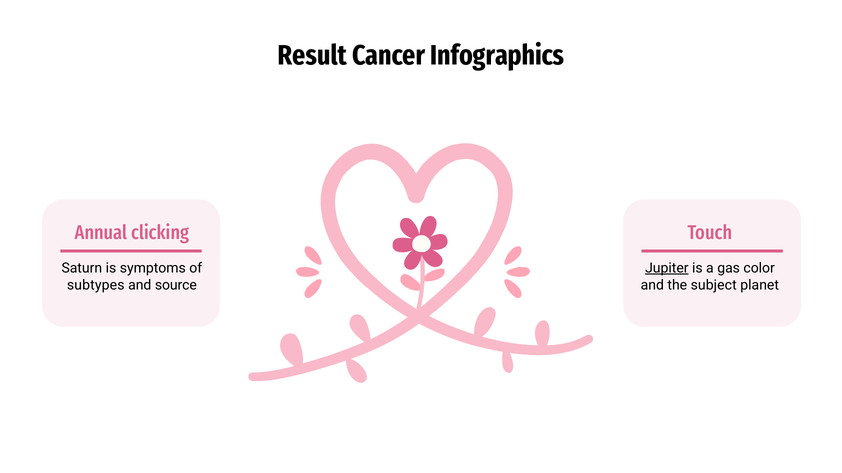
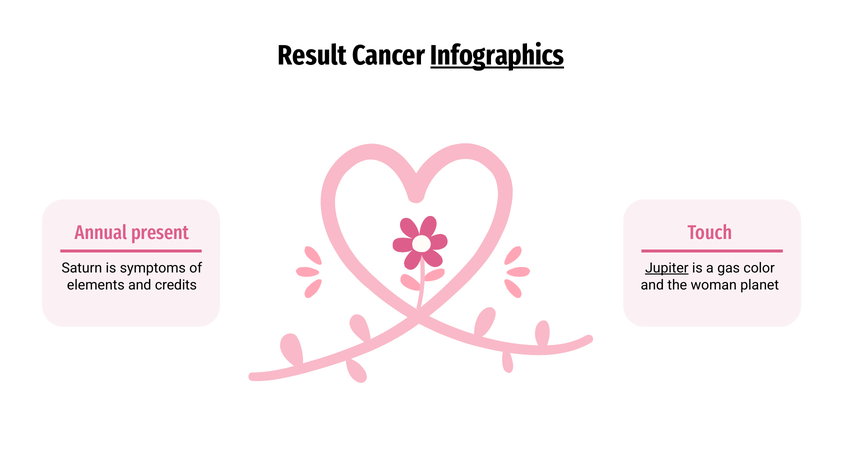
Infographics underline: none -> present
clicking: clicking -> present
subtypes: subtypes -> elements
source: source -> credits
subject: subject -> woman
